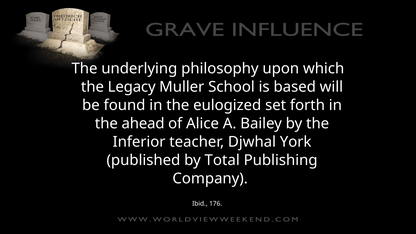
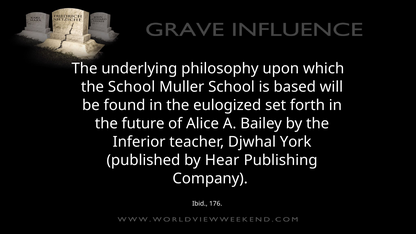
the Legacy: Legacy -> School
ahead: ahead -> future
Total: Total -> Hear
